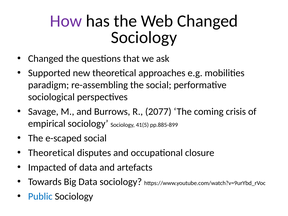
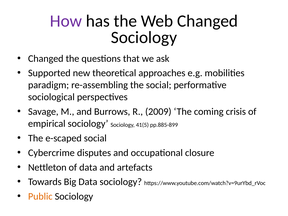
2077: 2077 -> 2009
Theoretical at (51, 153): Theoretical -> Cybercrime
Impacted: Impacted -> Nettleton
Public colour: blue -> orange
